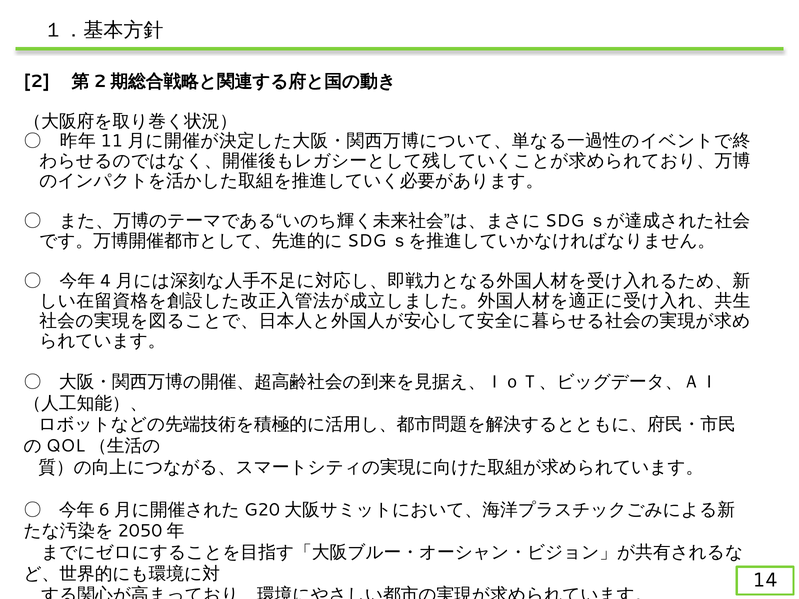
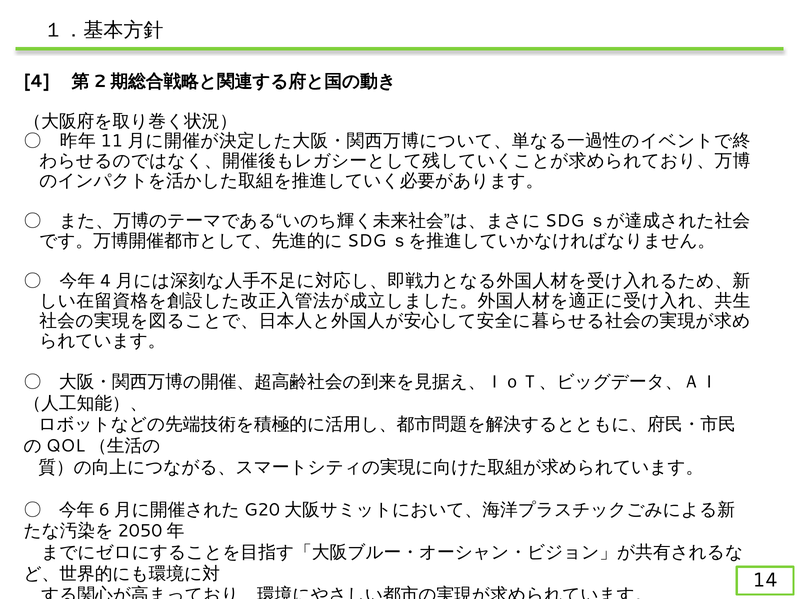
2 at (37, 81): 2 -> 4
